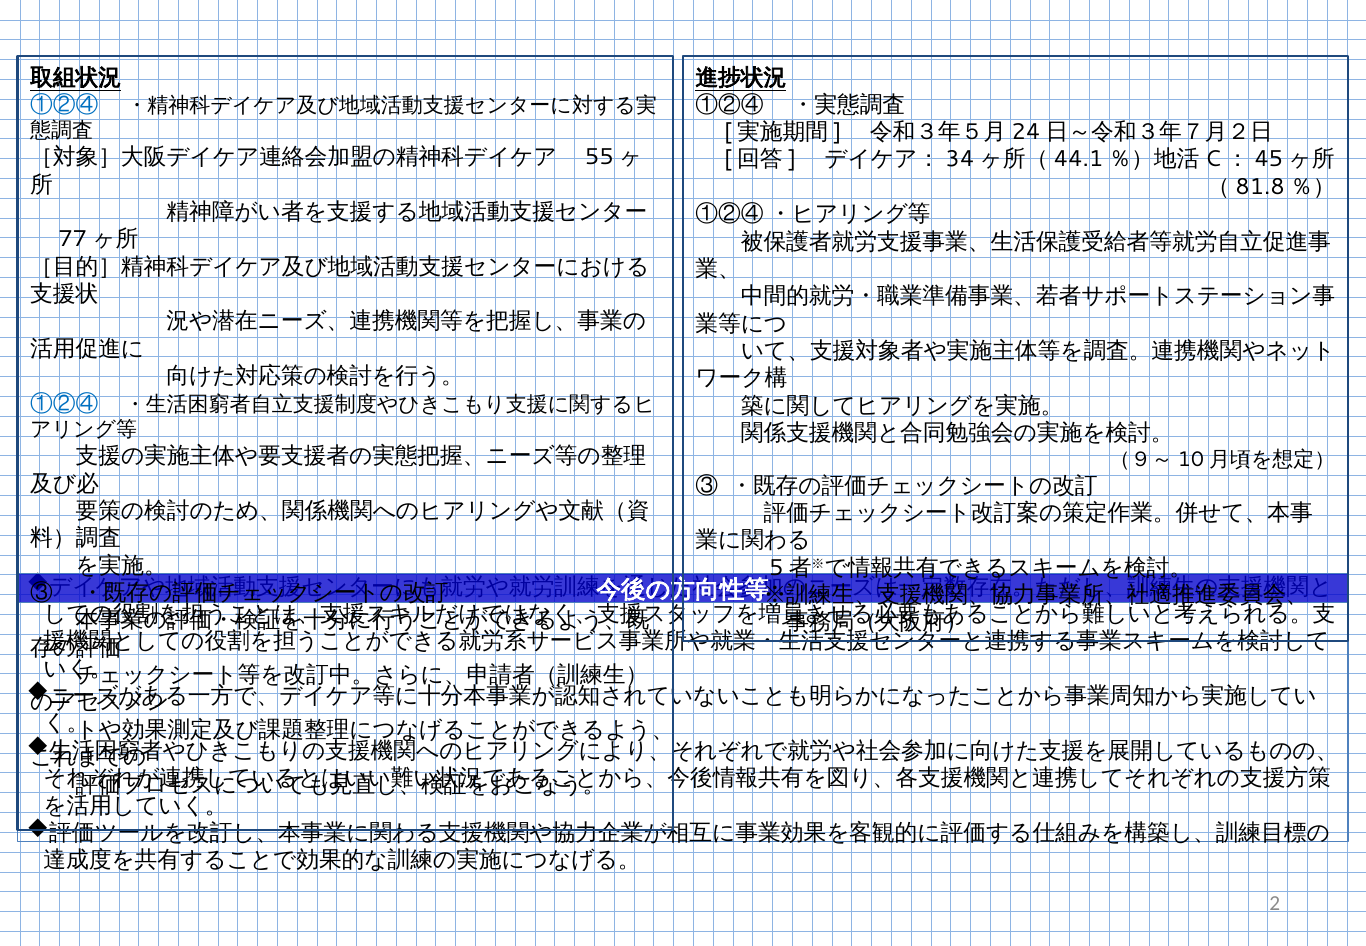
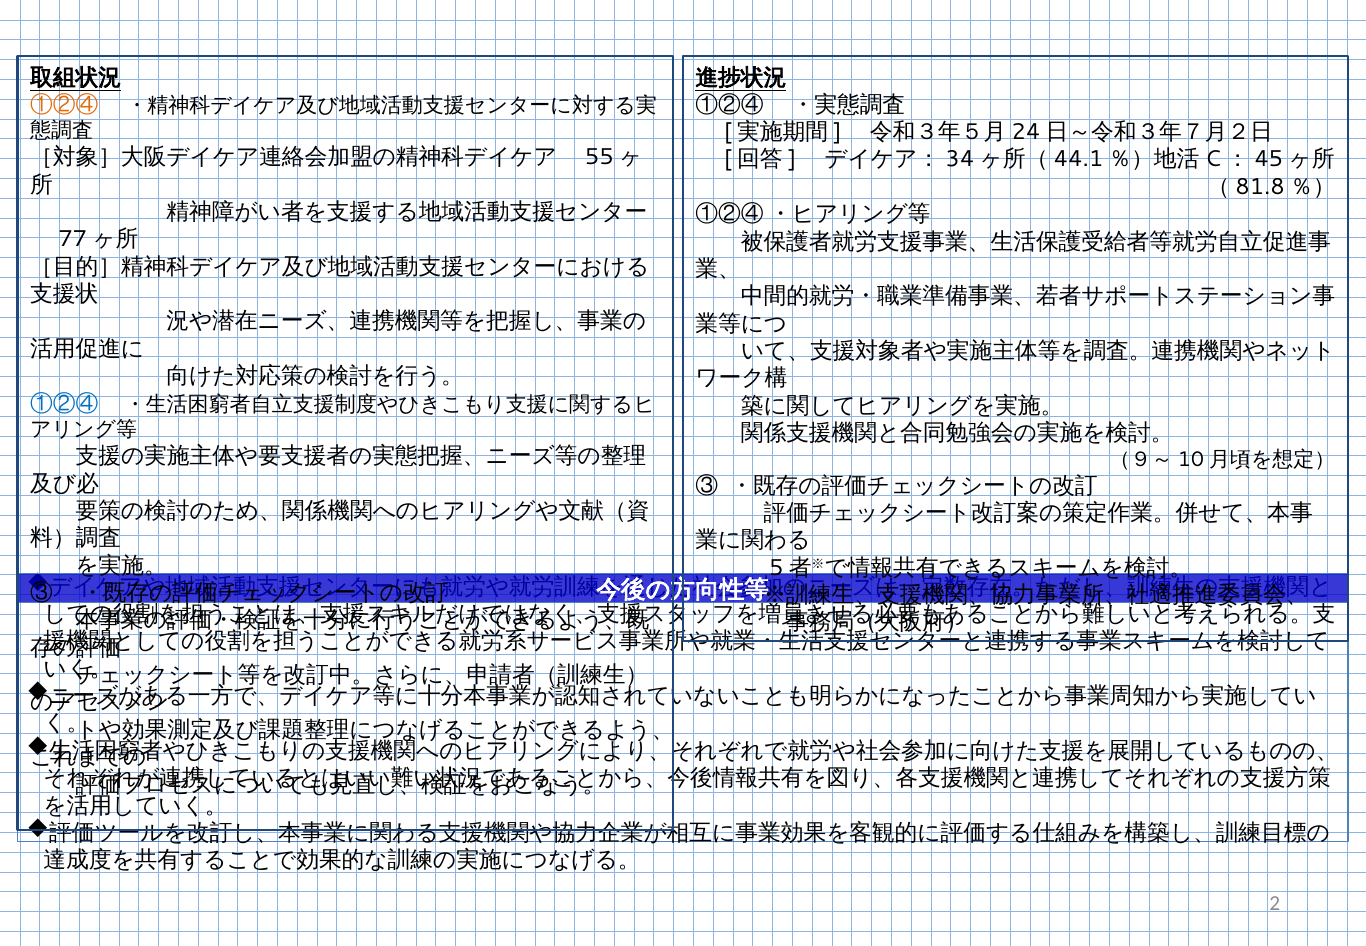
①②④ at (64, 105) colour: blue -> orange
